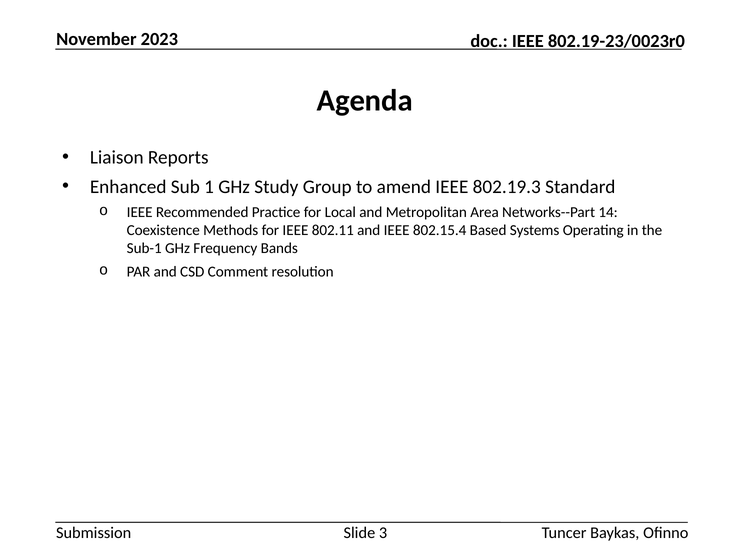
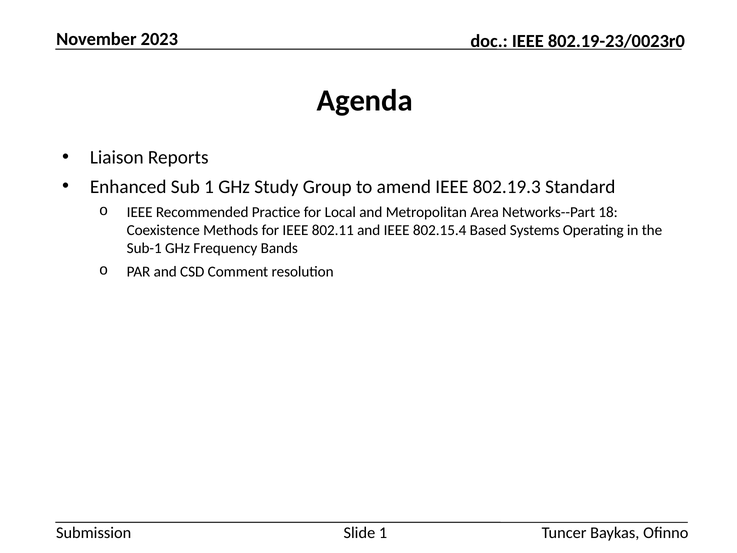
14: 14 -> 18
Slide 3: 3 -> 1
